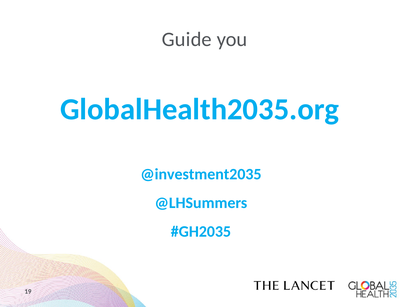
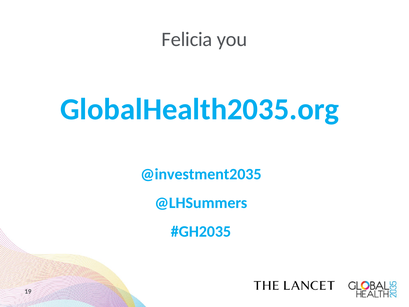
Guide: Guide -> Felicia
